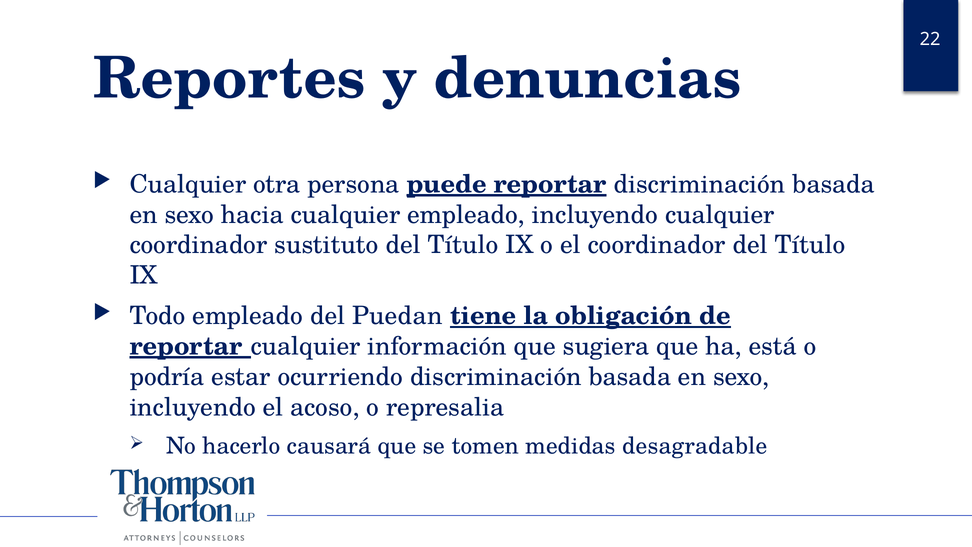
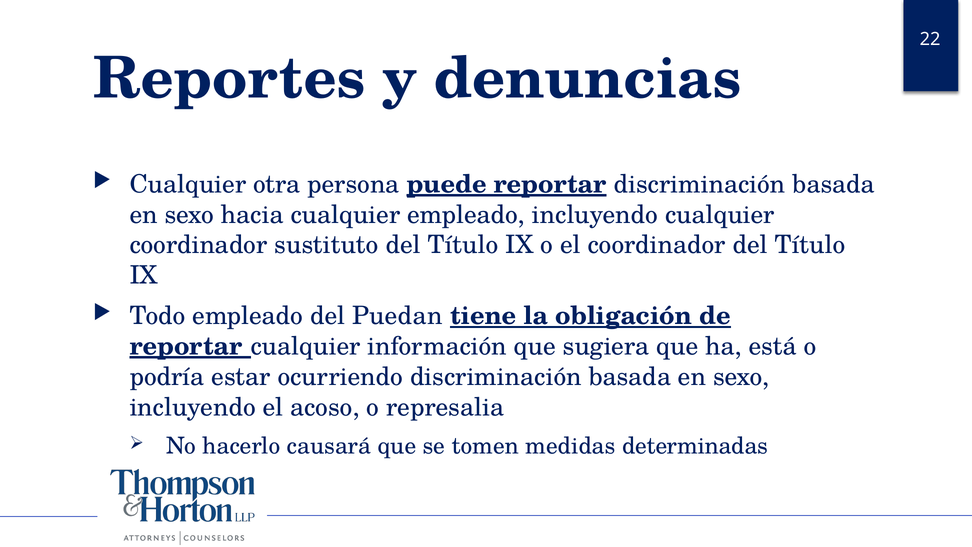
desagradable: desagradable -> determinadas
